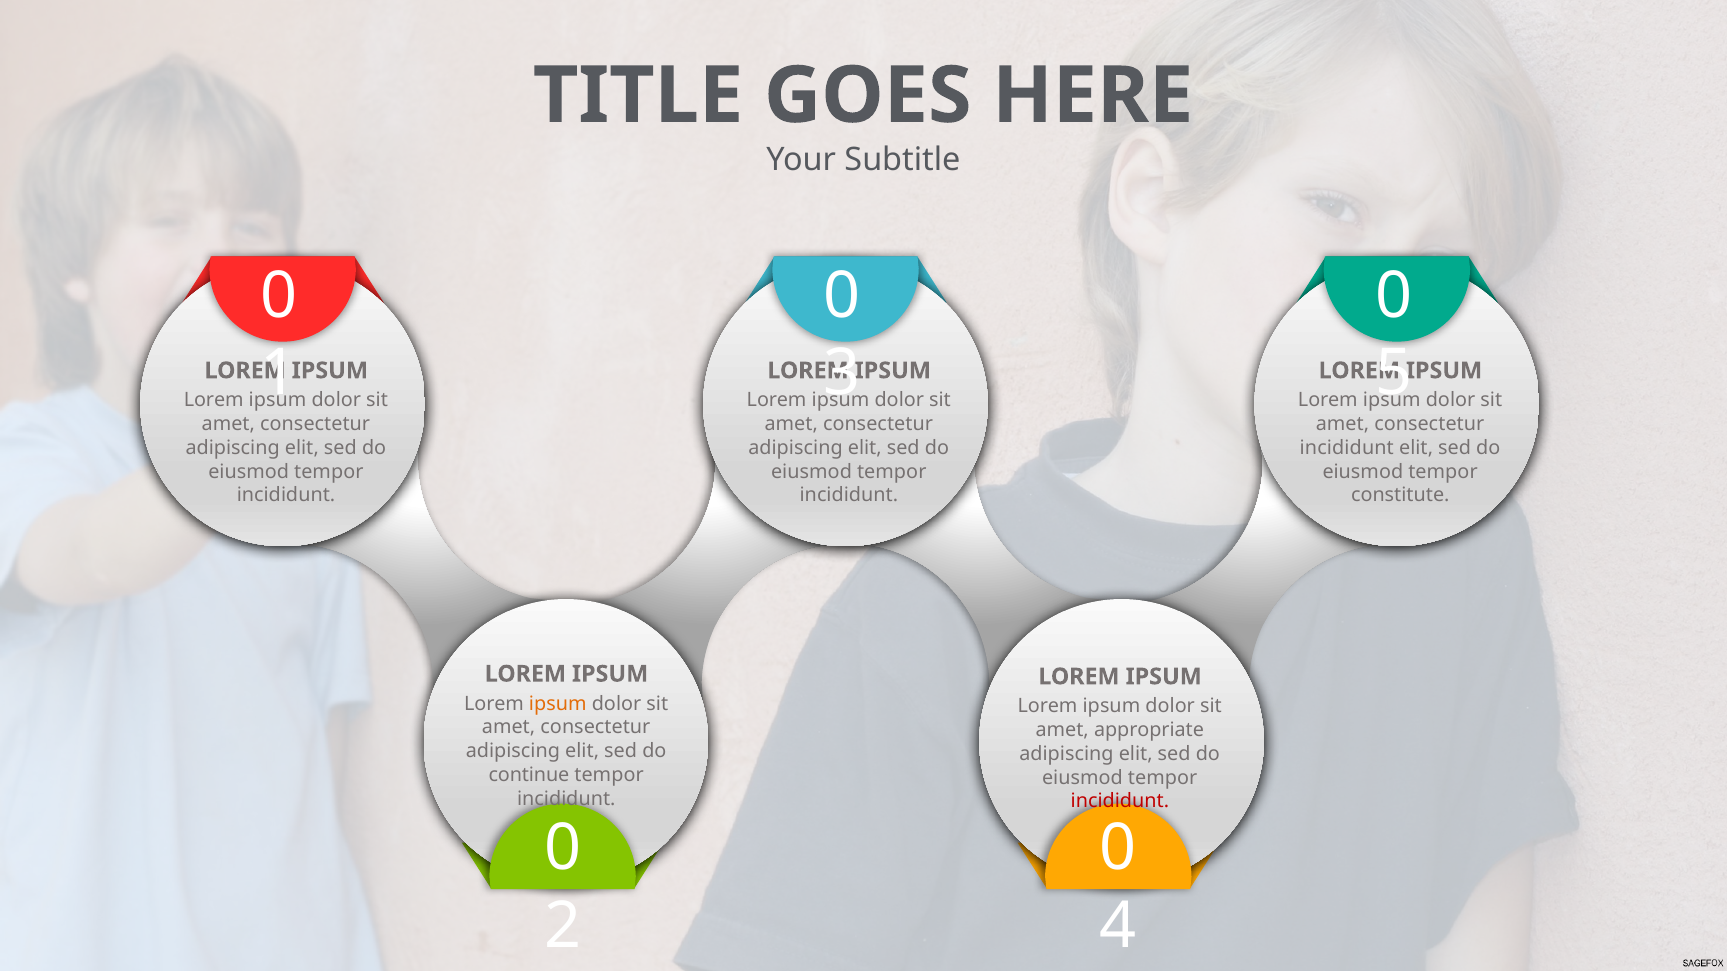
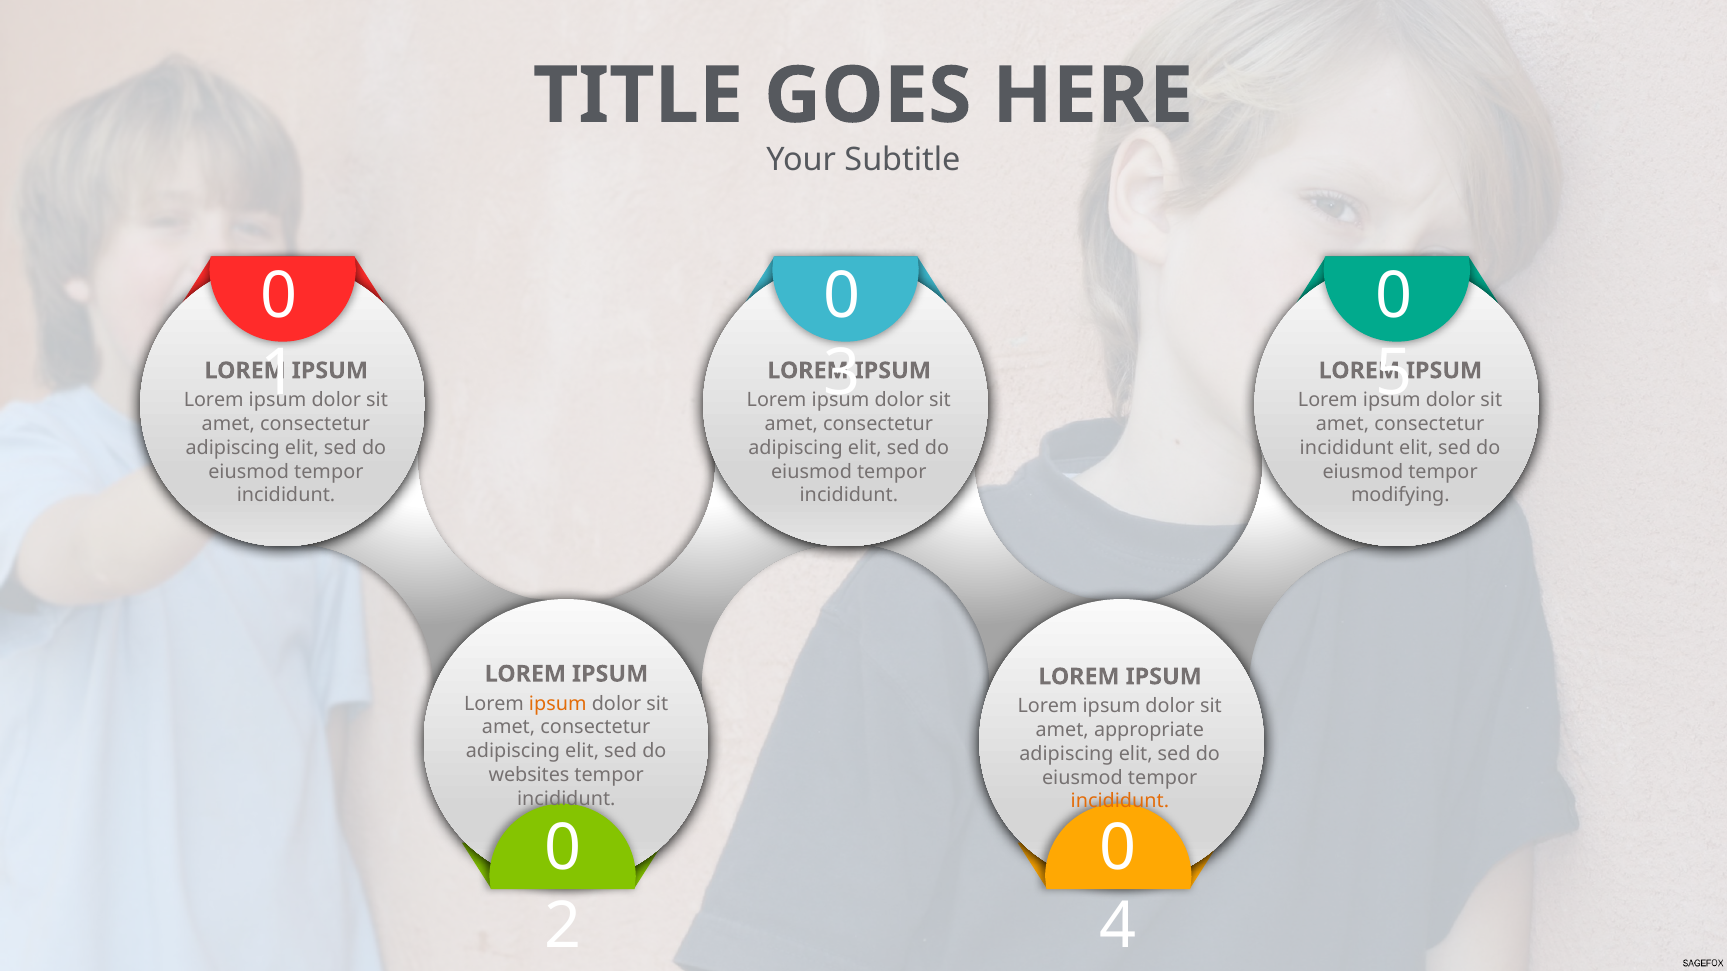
constitute: constitute -> modifying
continue: continue -> websites
incididunt at (1120, 802) colour: red -> orange
